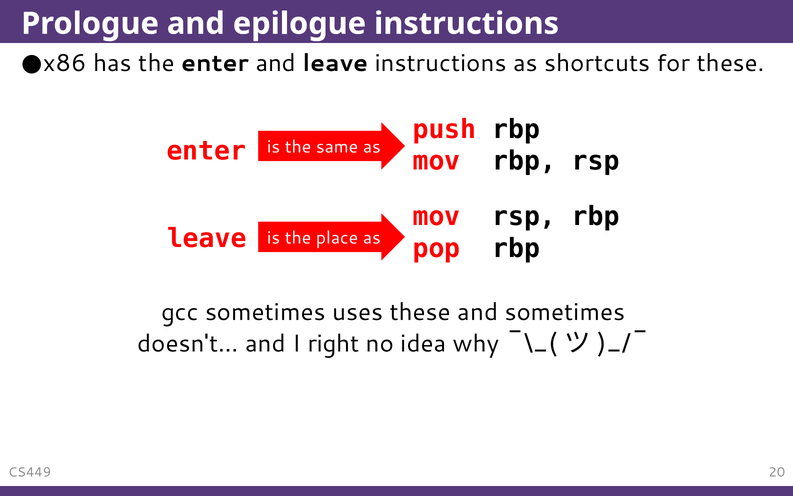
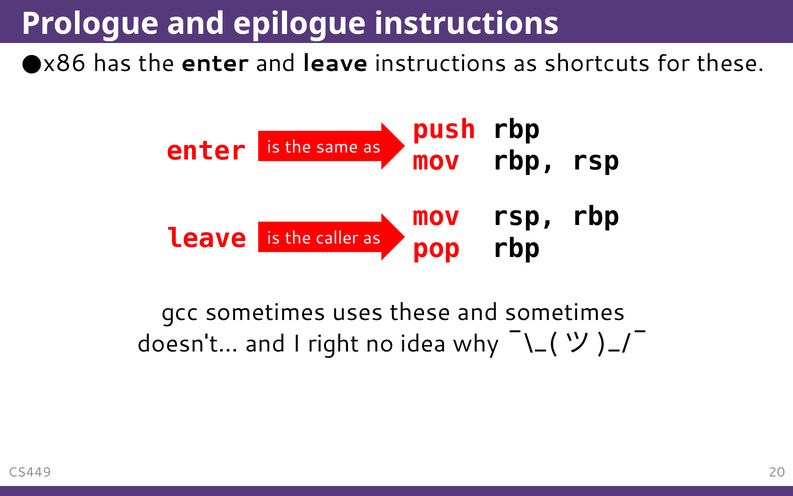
place: place -> caller
